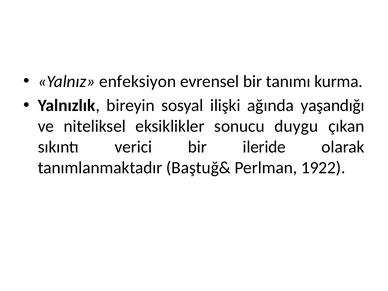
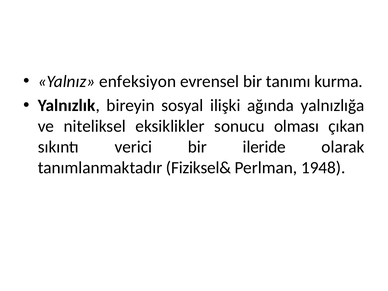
yaşandığı: yaşandığı -> yalnızlığa
duygu: duygu -> olması
Baştuğ&: Baştuğ& -> Fiziksel&
1922: 1922 -> 1948
